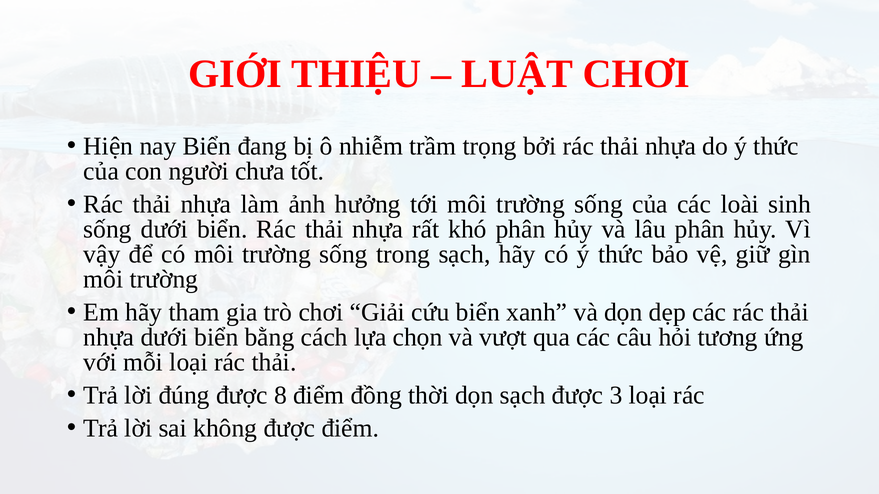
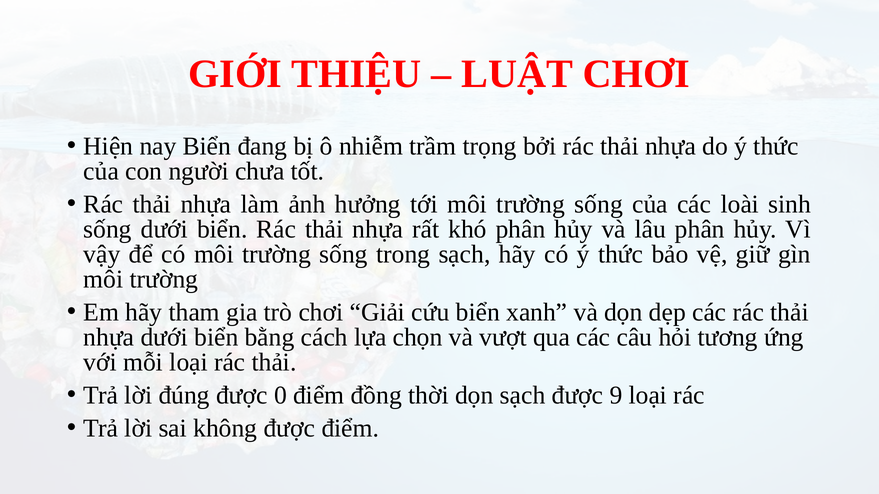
8: 8 -> 0
3: 3 -> 9
